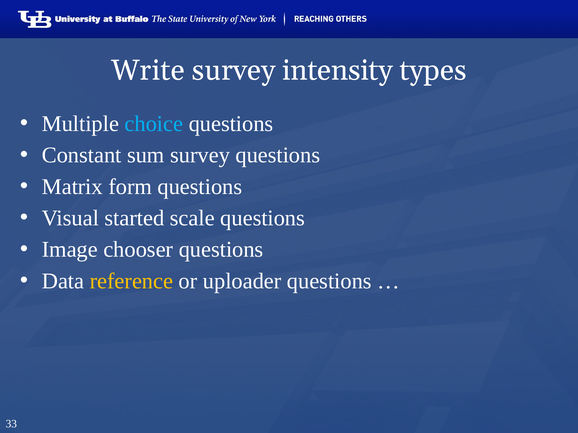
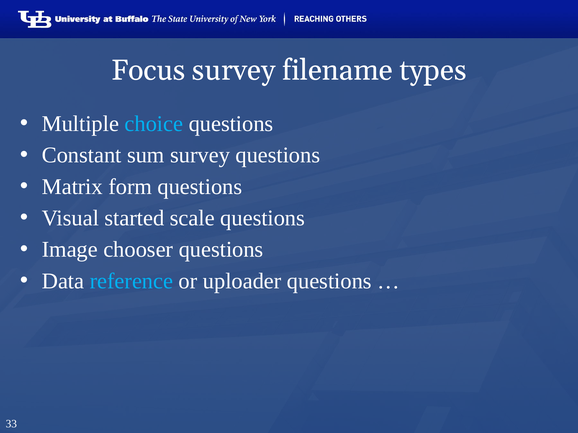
Write: Write -> Focus
intensity: intensity -> filename
reference colour: yellow -> light blue
